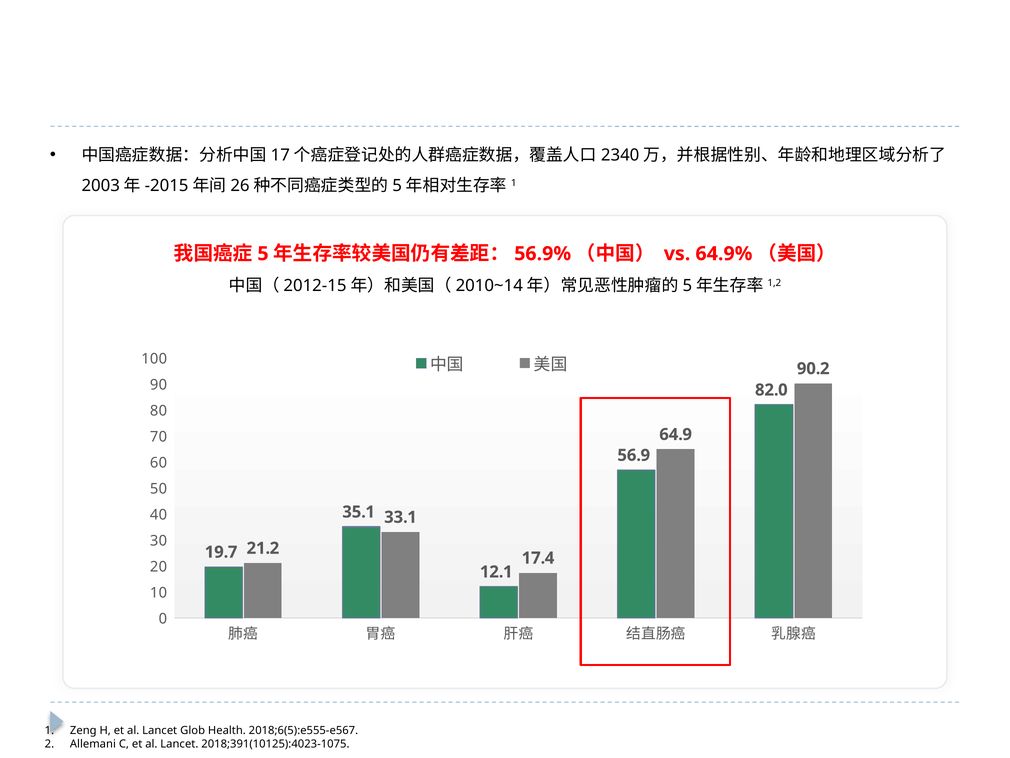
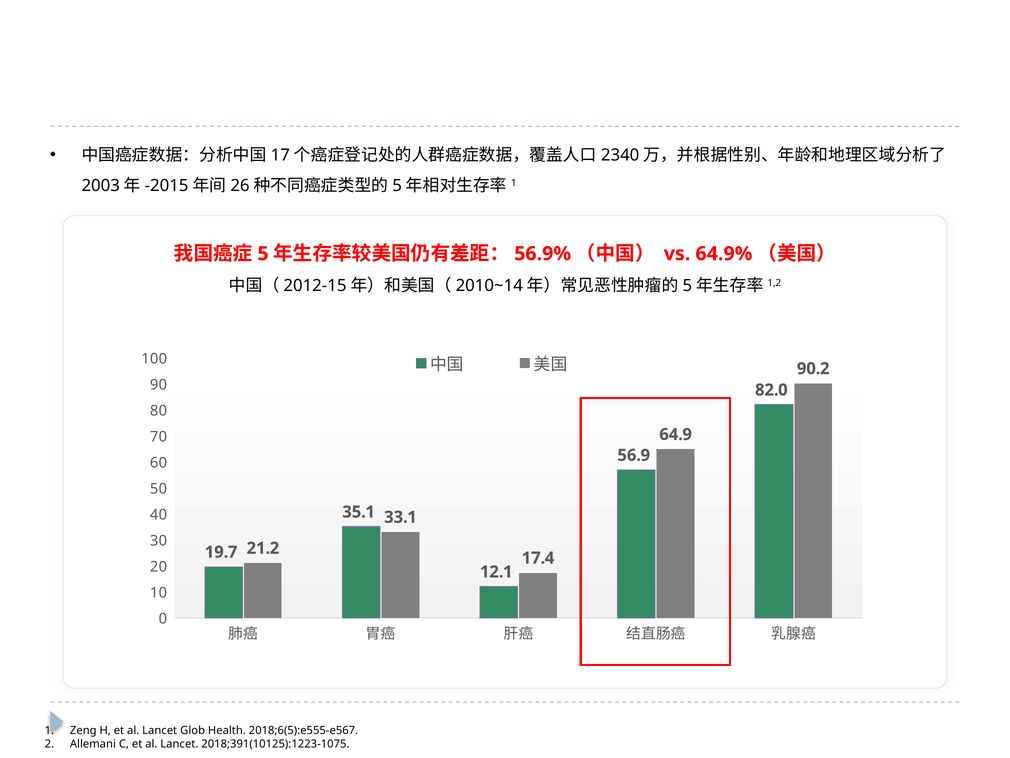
2018;391(10125):4023-1075: 2018;391(10125):4023-1075 -> 2018;391(10125):1223-1075
